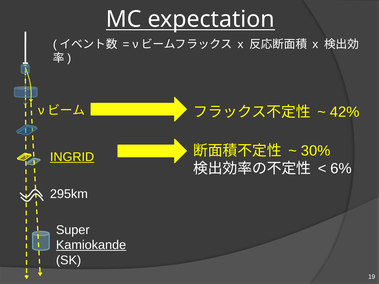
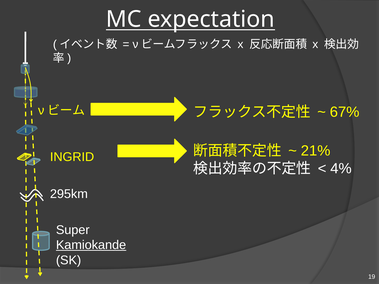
42%: 42% -> 67%
30%: 30% -> 21%
INGRID underline: present -> none
6%: 6% -> 4%
